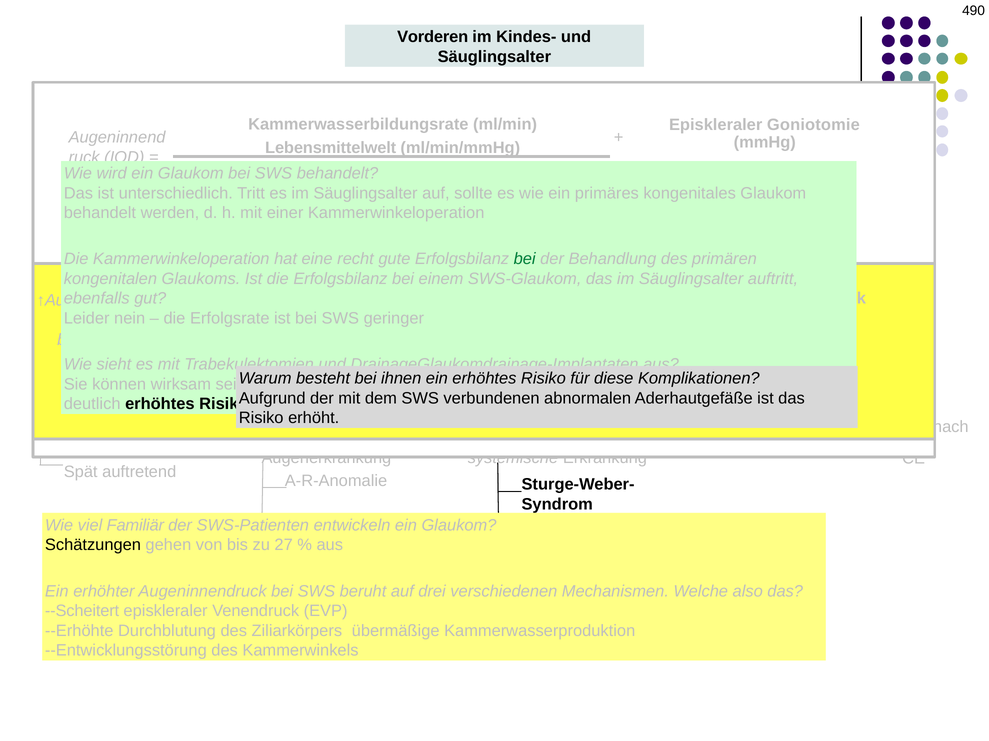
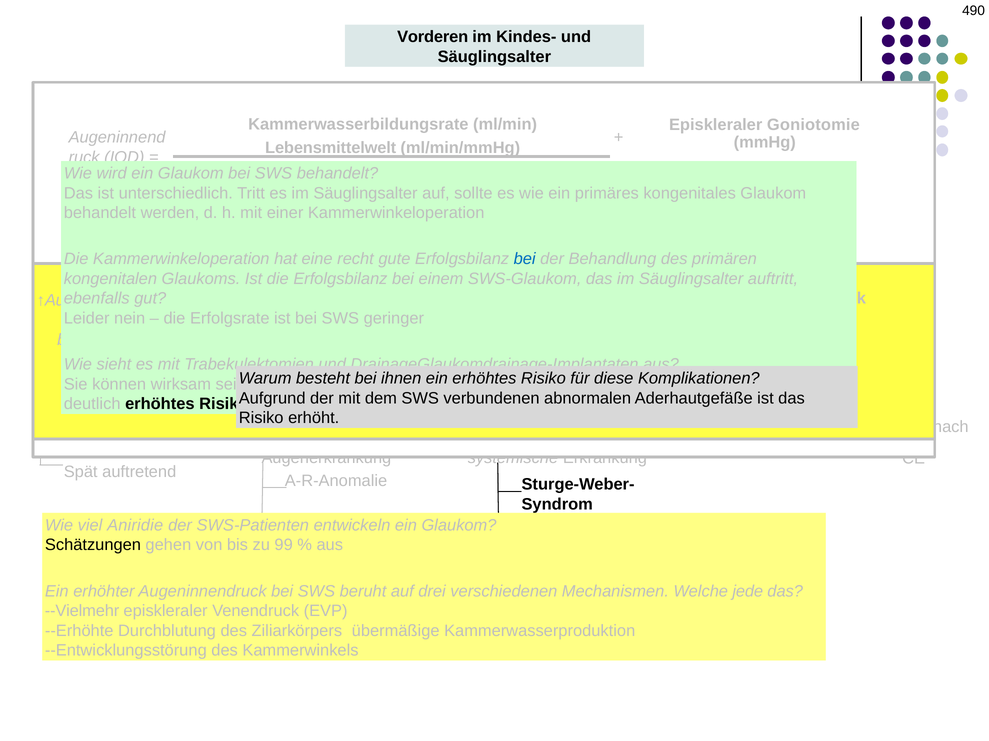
bei at (525, 259) colour: green -> blue
viel Familiär: Familiär -> Aniridie
27: 27 -> 99
also: also -> jede
--Scheitert: --Scheitert -> --Vielmehr
